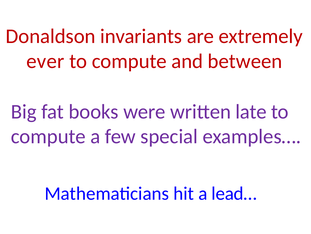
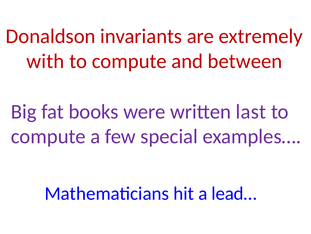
ever: ever -> with
late: late -> last
